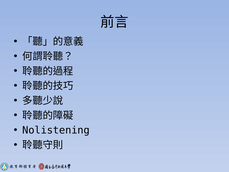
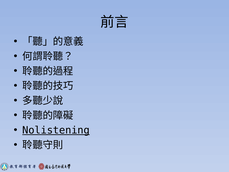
Nolistening underline: none -> present
